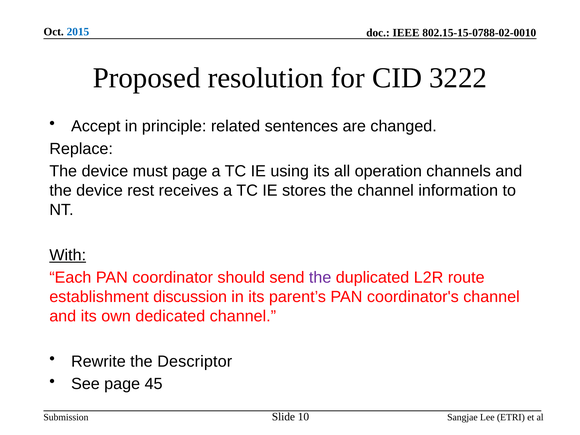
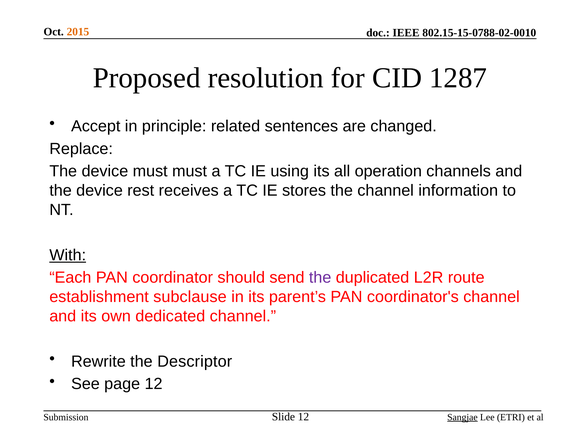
2015 colour: blue -> orange
3222: 3222 -> 1287
must page: page -> must
discussion: discussion -> subclause
page 45: 45 -> 12
Slide 10: 10 -> 12
Sangjae underline: none -> present
